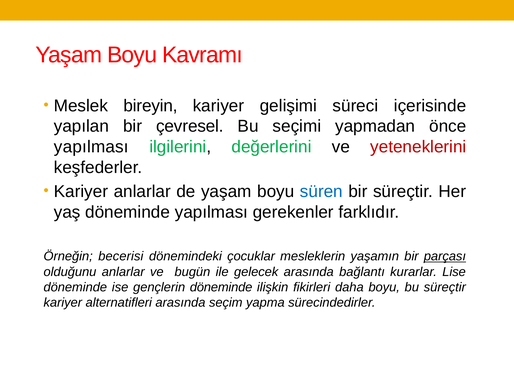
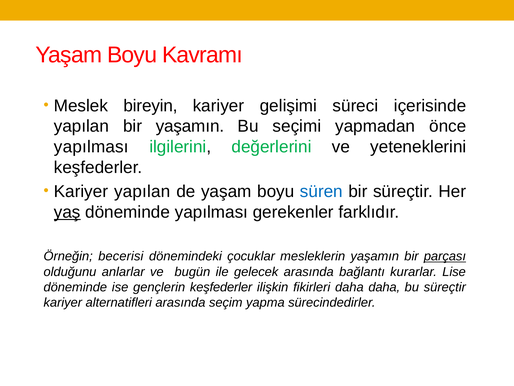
bir çevresel: çevresel -> yaşamın
yeteneklerini colour: red -> black
Kariyer anlarlar: anlarlar -> yapılan
yaş underline: none -> present
gençlerin döneminde: döneminde -> keşfederler
daha boyu: boyu -> daha
